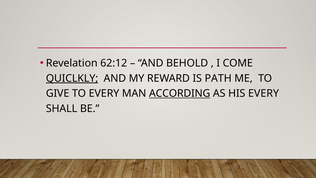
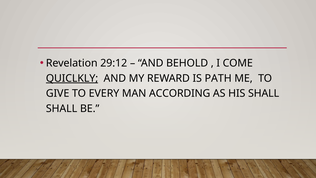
62:12: 62:12 -> 29:12
ACCORDING underline: present -> none
HIS EVERY: EVERY -> SHALL
